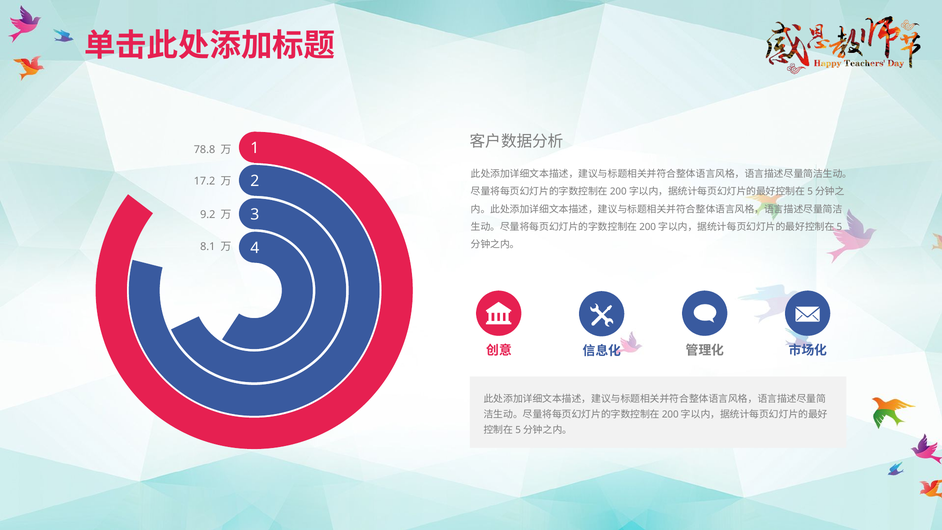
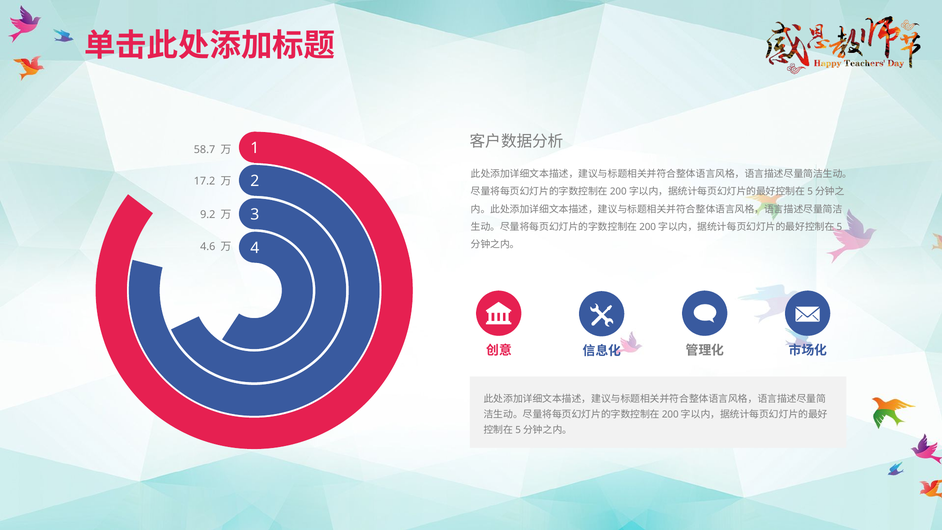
78.8: 78.8 -> 58.7
8.1: 8.1 -> 4.6
